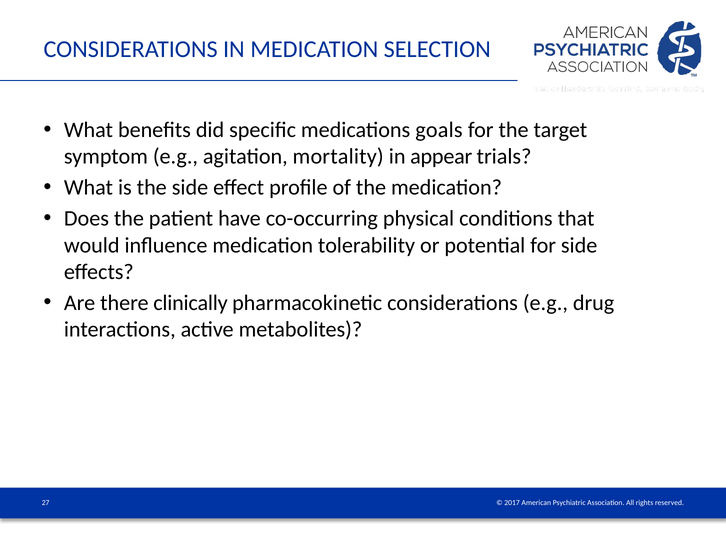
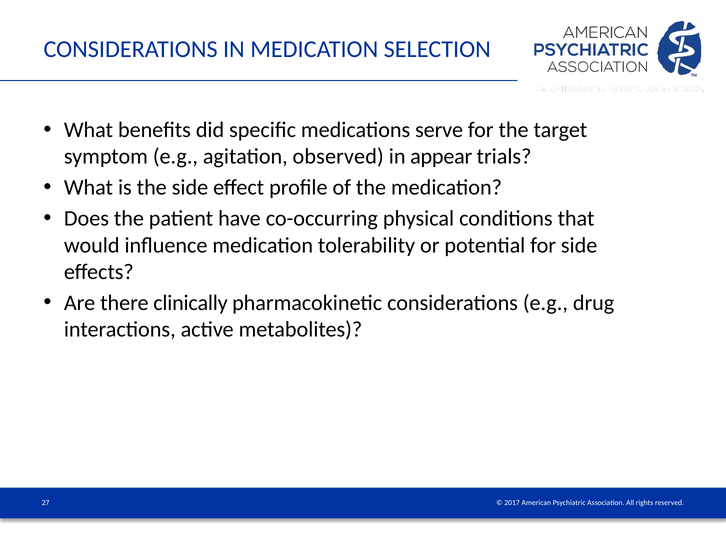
goals: goals -> serve
mortality: mortality -> observed
